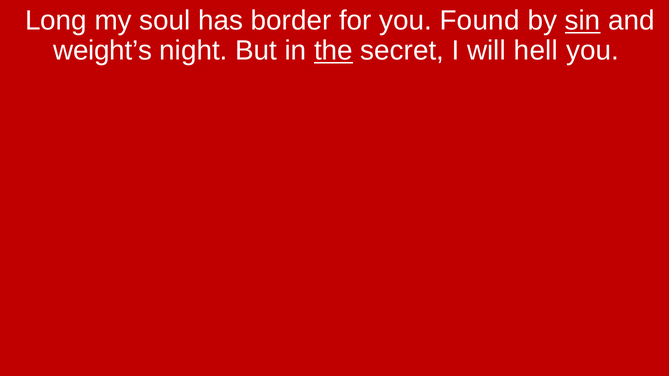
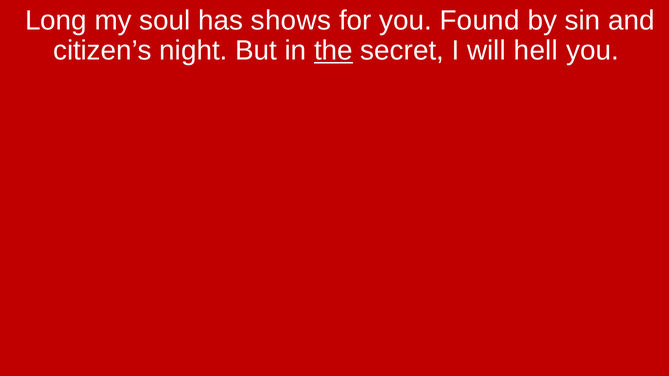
border: border -> shows
sin underline: present -> none
weight’s: weight’s -> citizen’s
